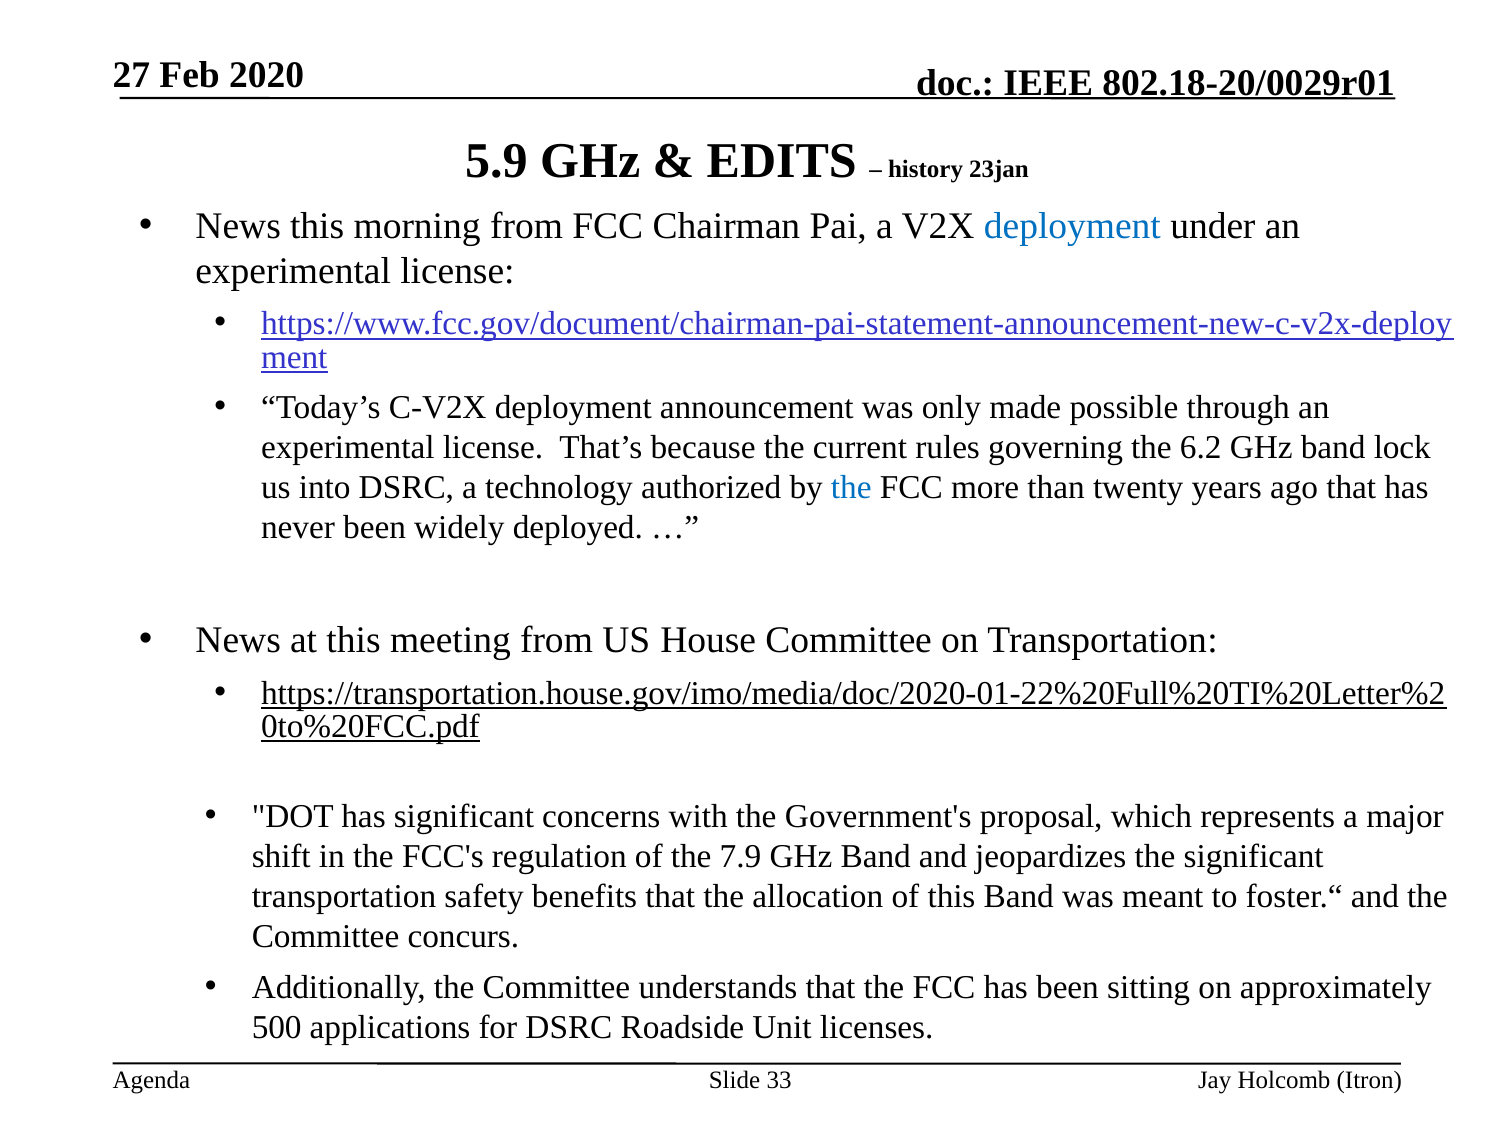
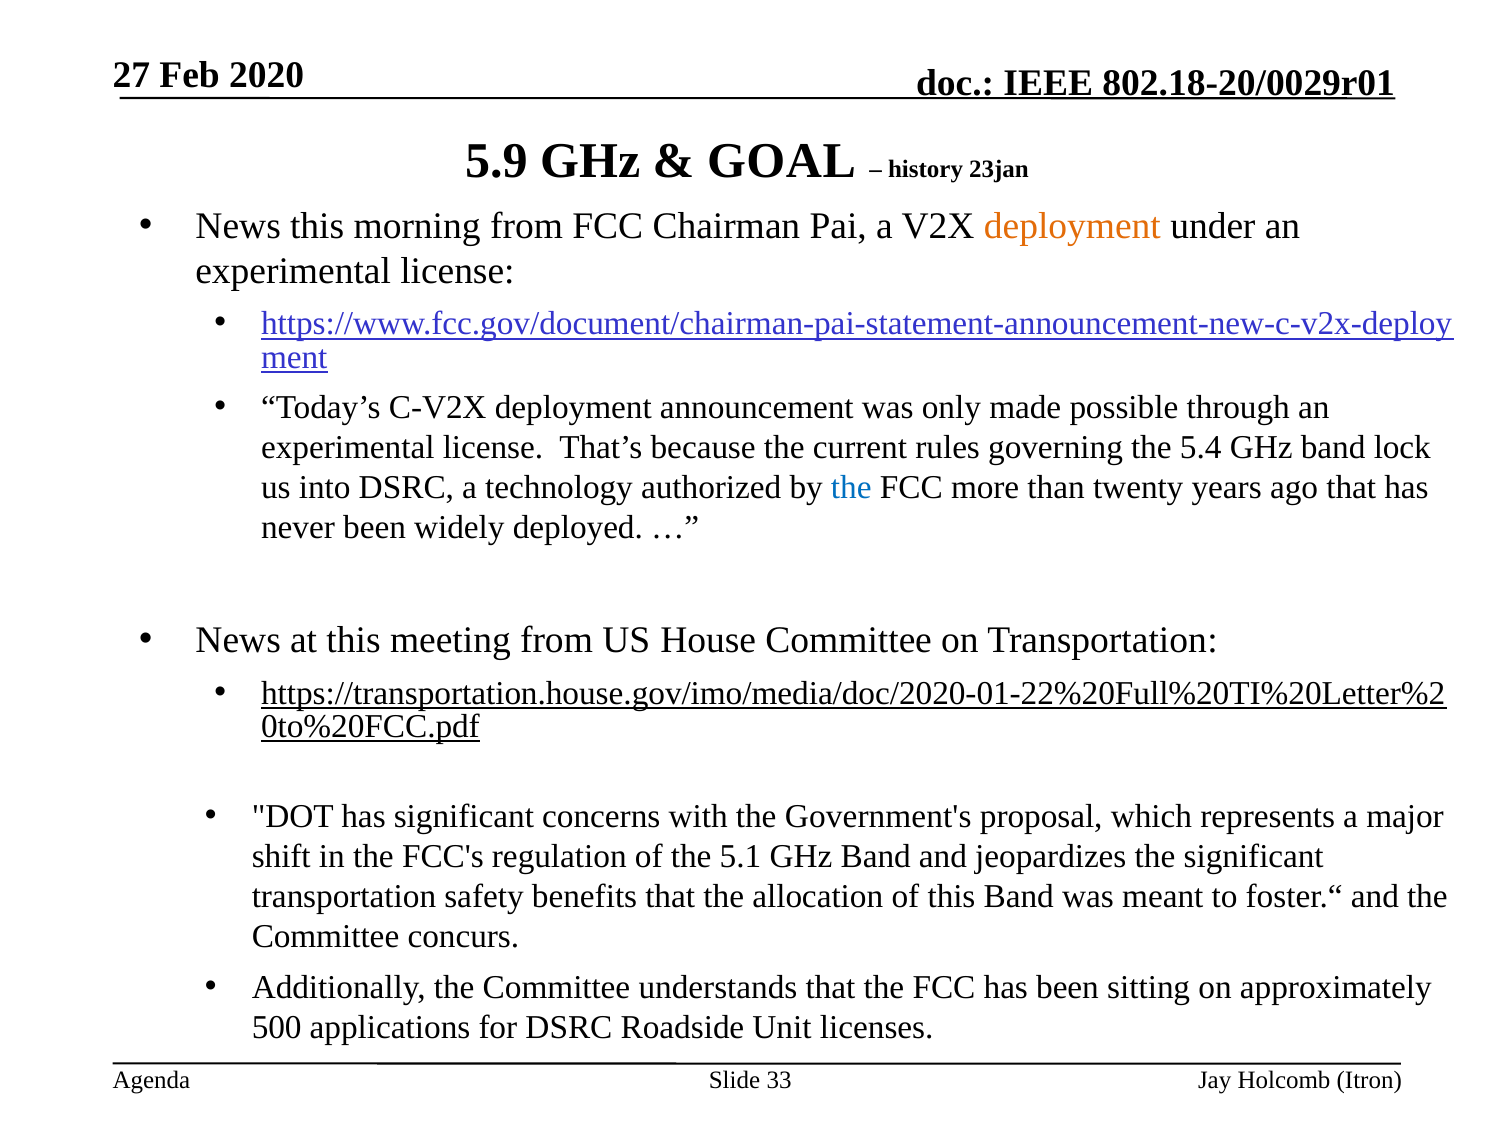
EDITS: EDITS -> GOAL
deployment at (1072, 226) colour: blue -> orange
6.2: 6.2 -> 5.4
7.9: 7.9 -> 5.1
